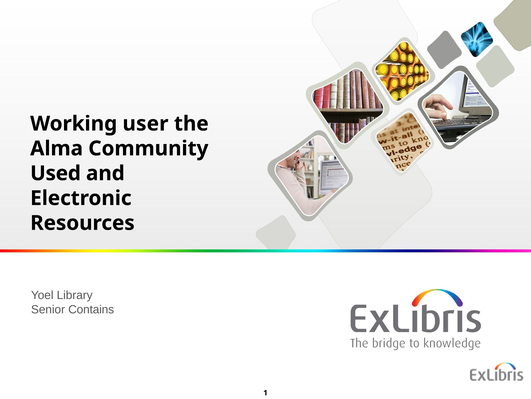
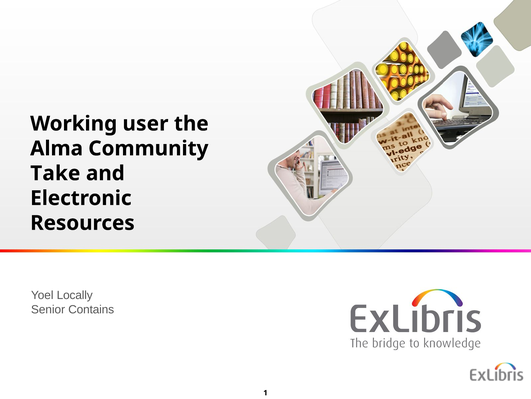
Used: Used -> Take
Library: Library -> Locally
